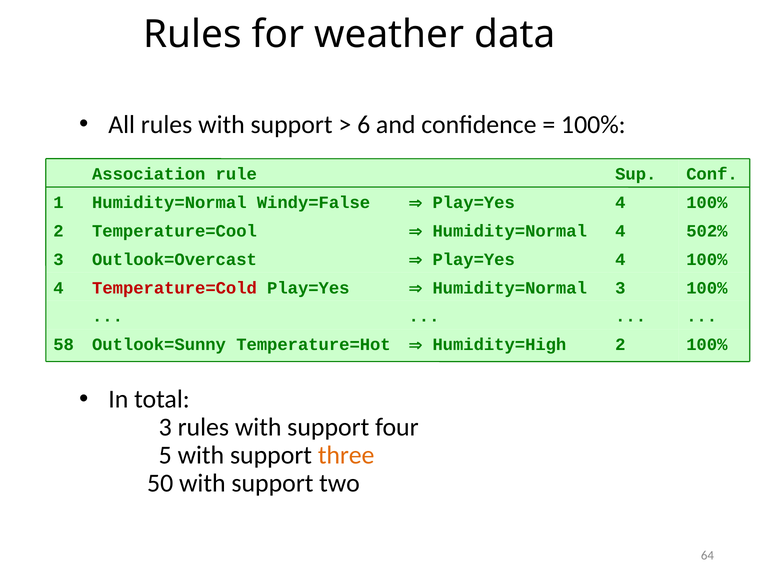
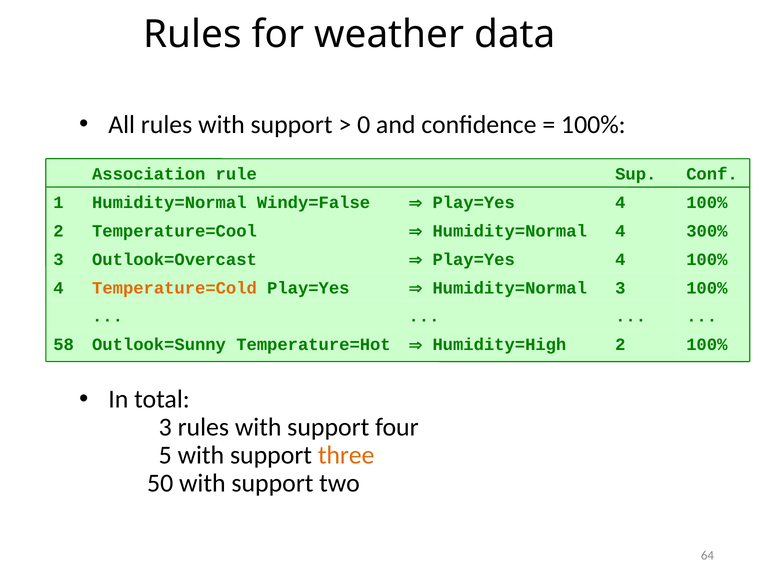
6: 6 -> 0
502%: 502% -> 300%
Temperature=Cold colour: red -> orange
